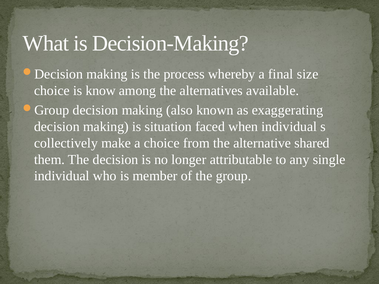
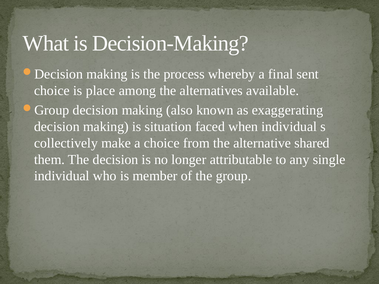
size: size -> sent
know: know -> place
